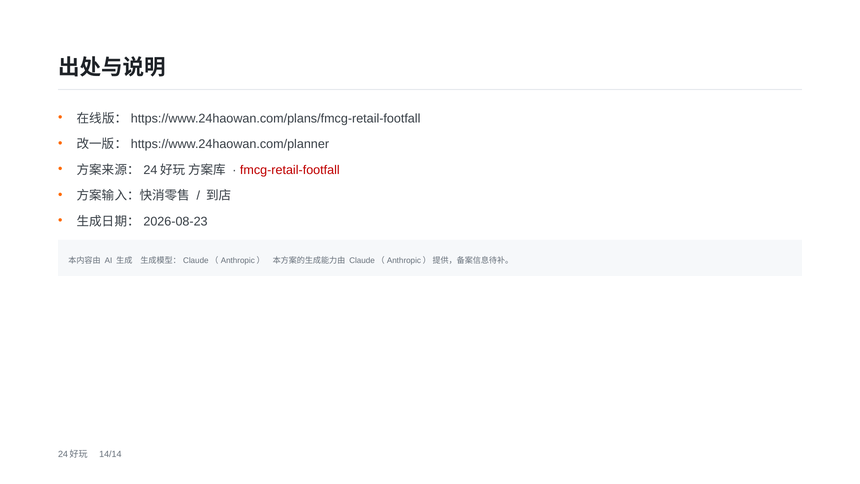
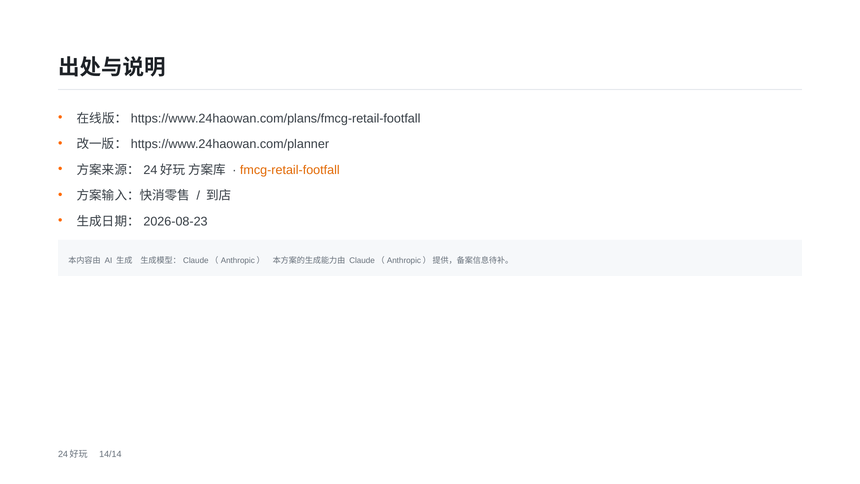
fmcg-retail-footfall colour: red -> orange
